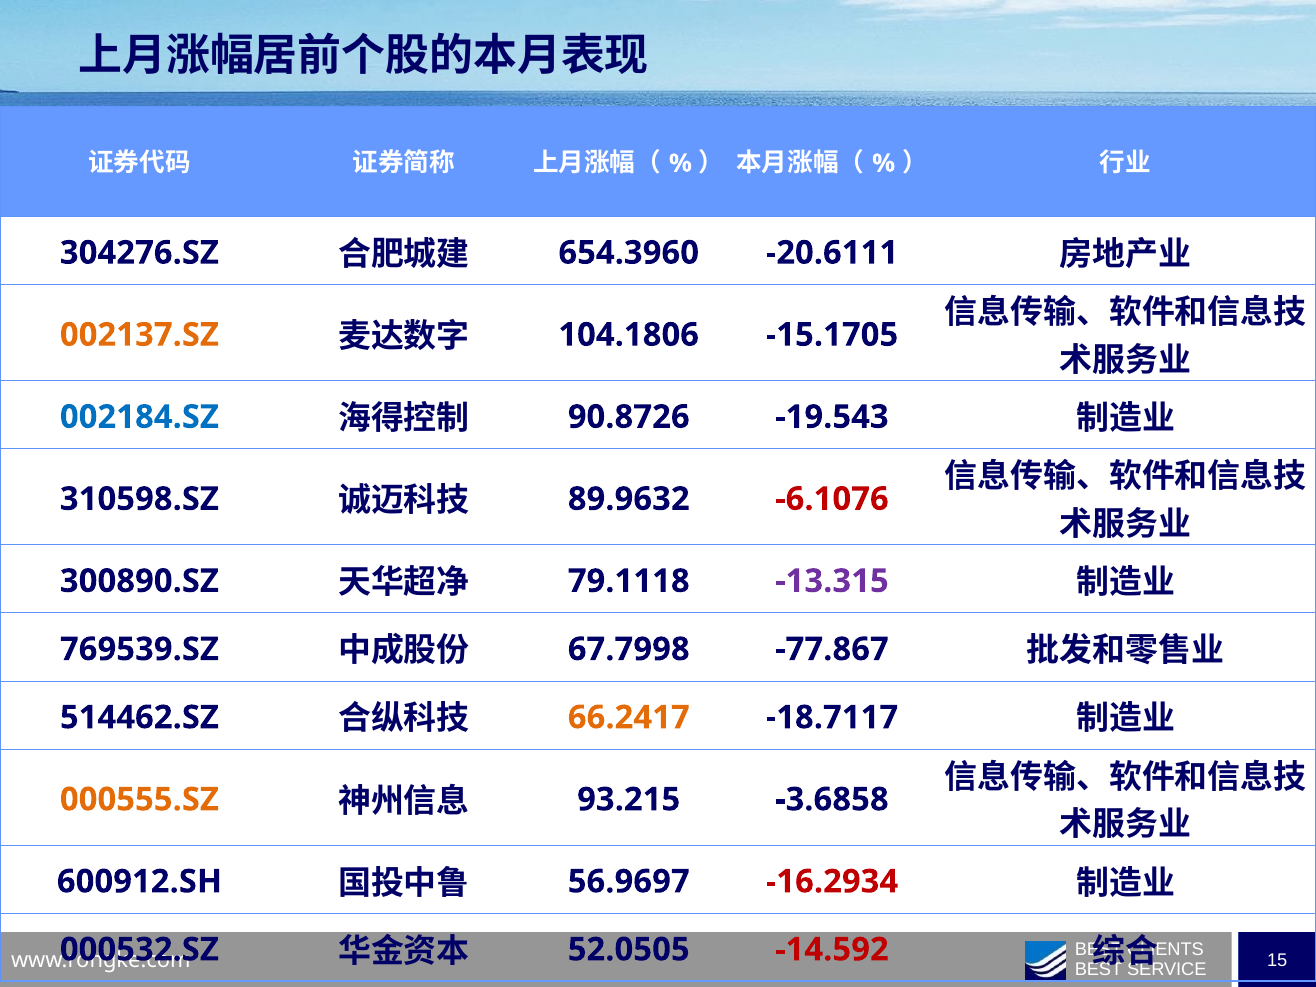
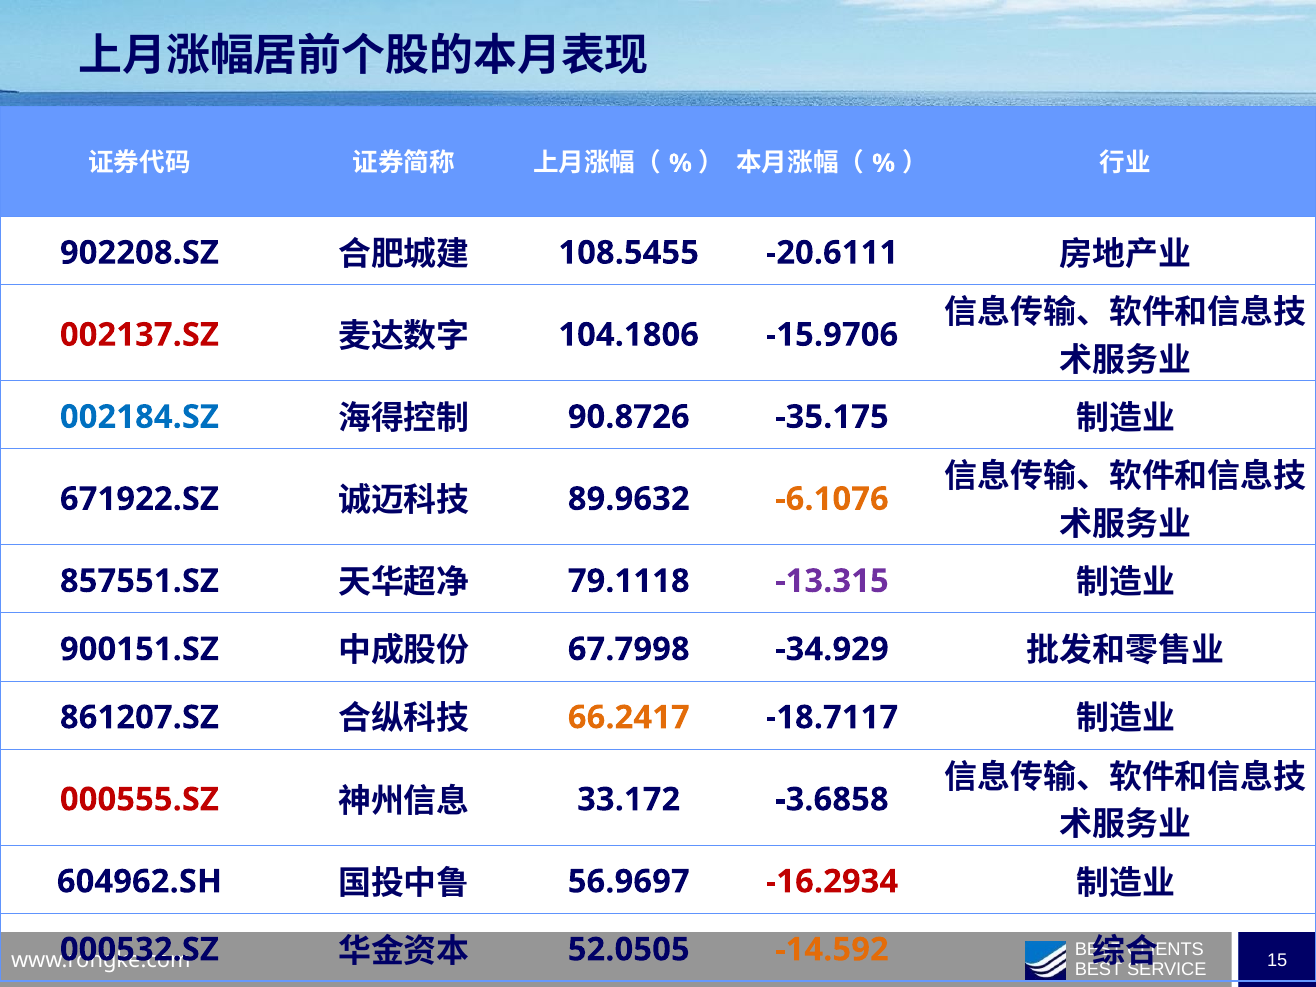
304276.SZ: 304276.SZ -> 902208.SZ
654.3960: 654.3960 -> 108.5455
002137.SZ colour: orange -> red
-15.1705: -15.1705 -> -15.9706
-19.543: -19.543 -> -35.175
310598.SZ: 310598.SZ -> 671922.SZ
-6.1076 colour: red -> orange
300890.SZ: 300890.SZ -> 857551.SZ
769539.SZ: 769539.SZ -> 900151.SZ
-77.867: -77.867 -> -34.929
514462.SZ: 514462.SZ -> 861207.SZ
000555.SZ colour: orange -> red
93.215: 93.215 -> 33.172
600912.SH: 600912.SH -> 604962.SH
-14.592 colour: red -> orange
